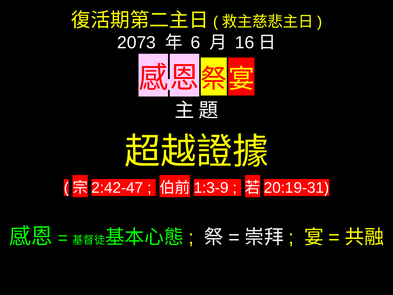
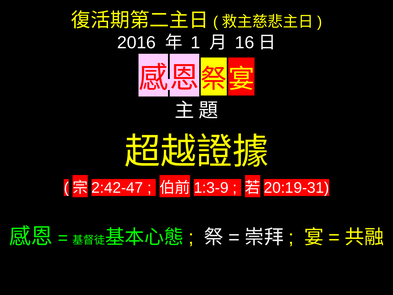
2073: 2073 -> 2016
6: 6 -> 1
